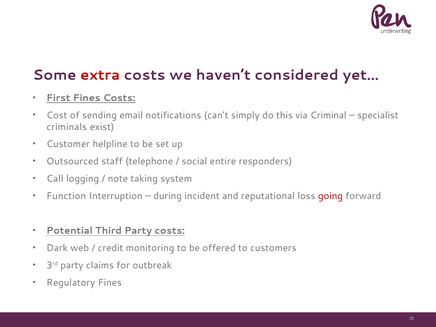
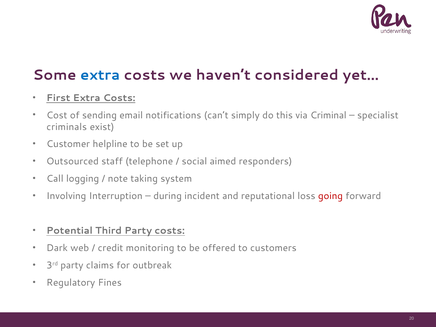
extra at (100, 75) colour: red -> blue
First Fines: Fines -> Extra
entire: entire -> aimed
Function: Function -> Involving
